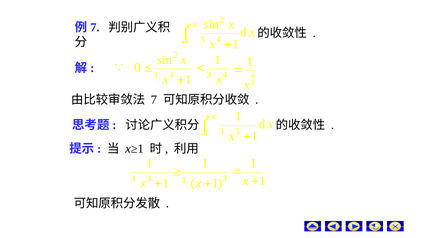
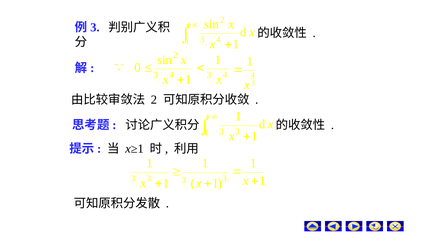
7 at (95, 27): 7 -> 3
7 at (154, 100): 7 -> 2
